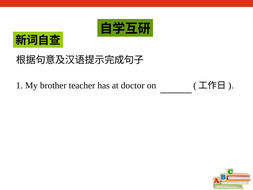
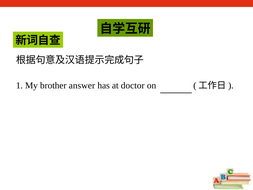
teacher: teacher -> answer
